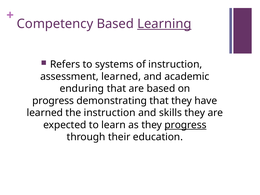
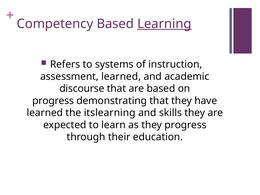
enduring: enduring -> discourse
the instruction: instruction -> itslearning
progress at (186, 125) underline: present -> none
